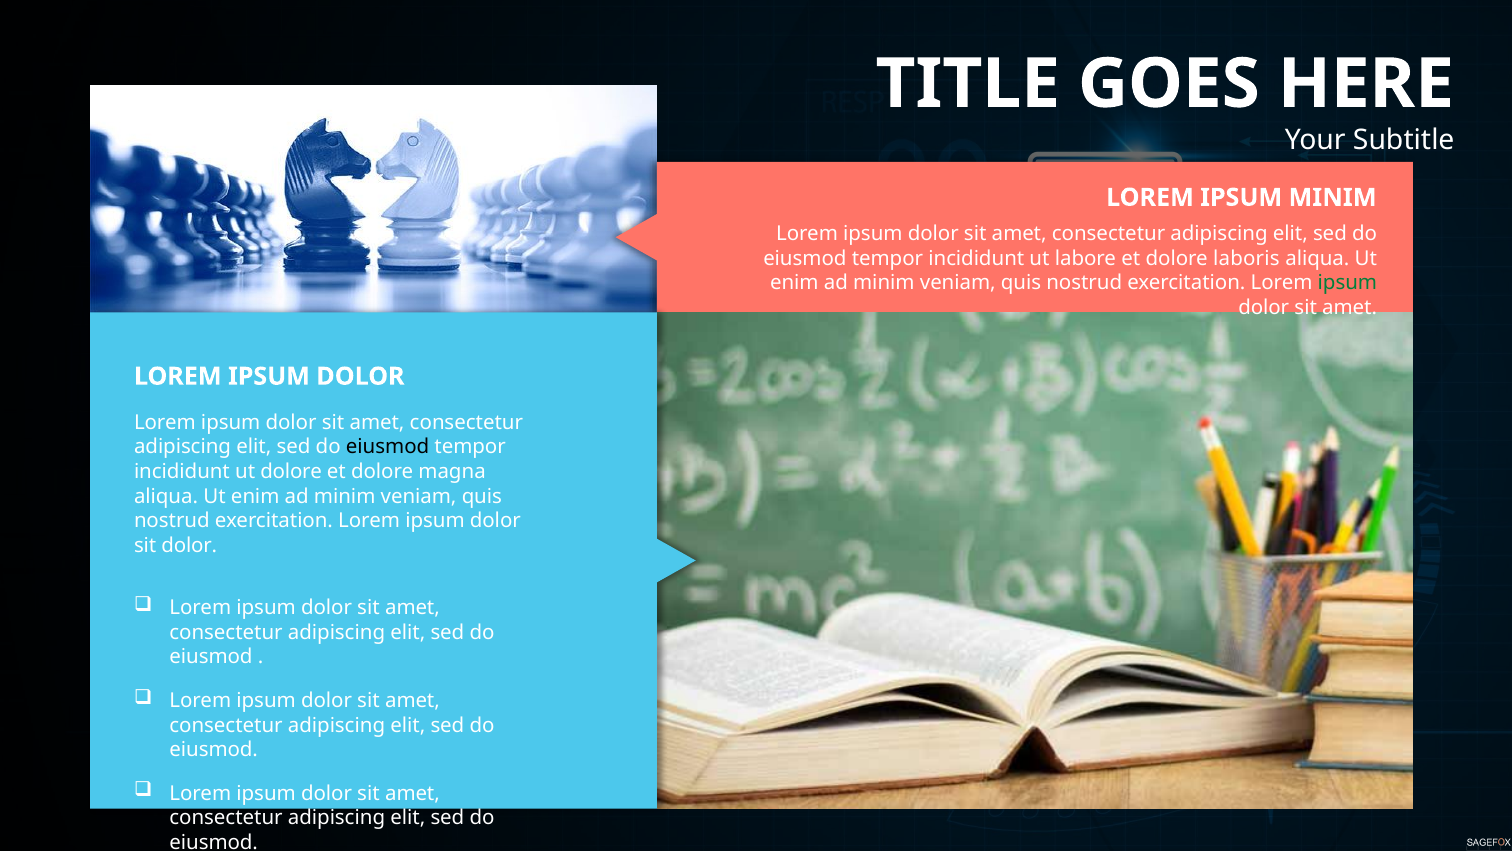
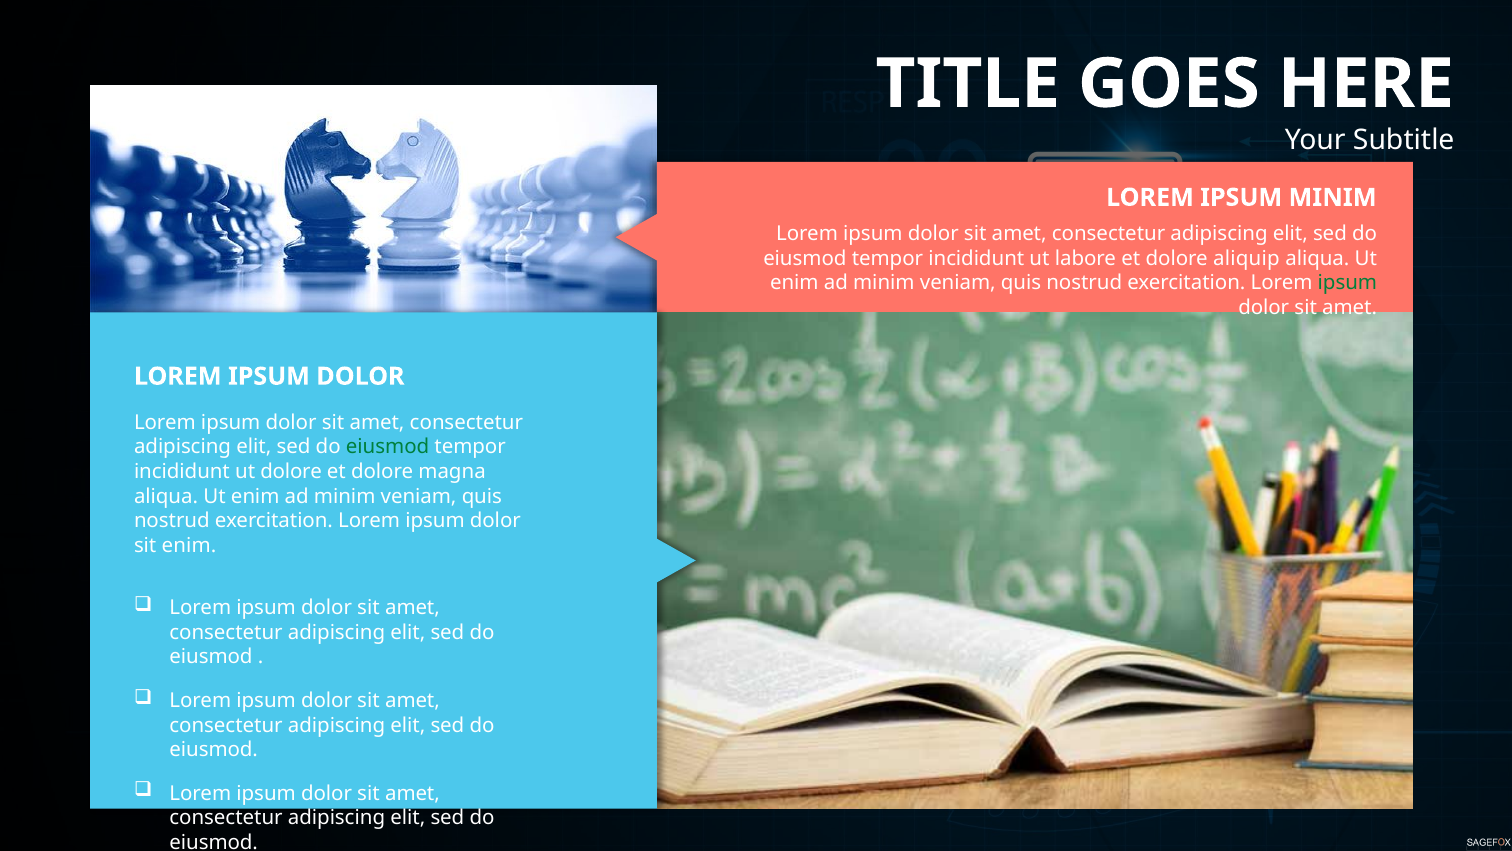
laboris: laboris -> aliquip
eiusmod at (388, 447) colour: black -> green
sit dolor: dolor -> enim
